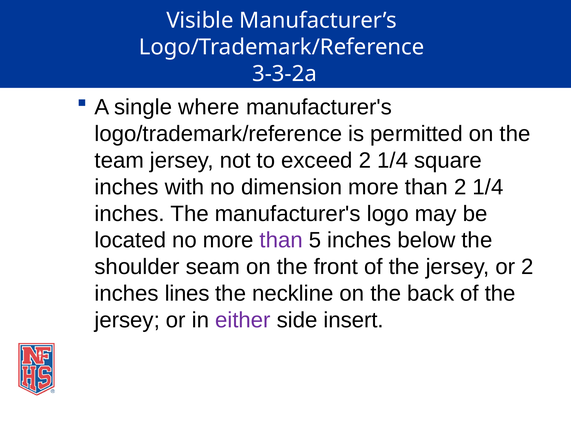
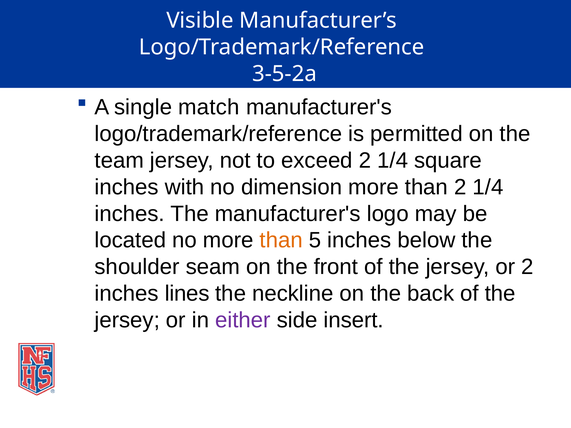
3-3-2a: 3-3-2a -> 3-5-2a
where: where -> match
than at (281, 240) colour: purple -> orange
